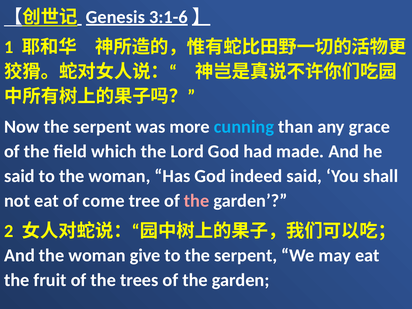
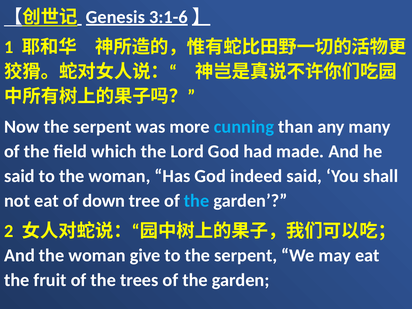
grace: grace -> many
come: come -> down
the at (197, 201) colour: pink -> light blue
